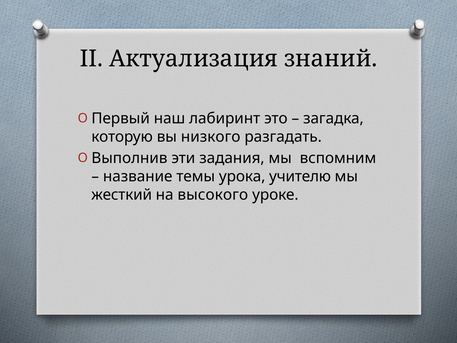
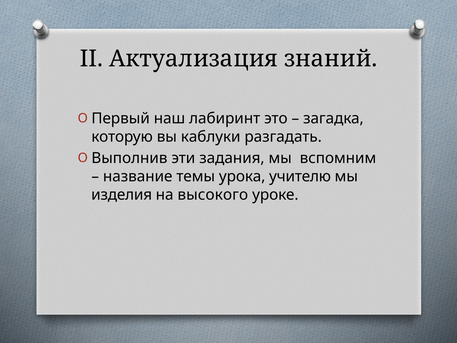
низкого: низкого -> каблуки
жесткий: жесткий -> изделия
